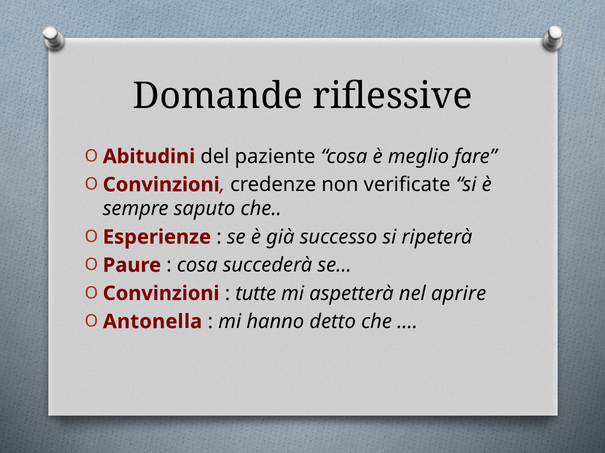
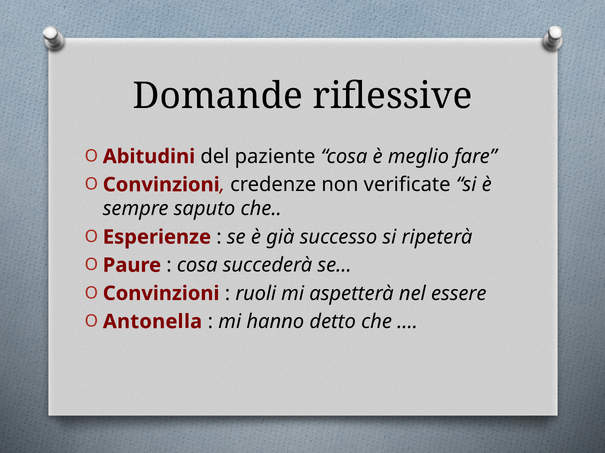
tutte: tutte -> ruoli
aprire: aprire -> essere
